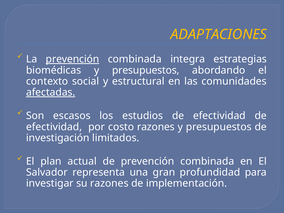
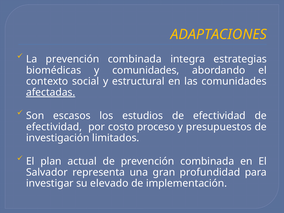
prevención at (72, 59) underline: present -> none
biomédicas y presupuestos: presupuestos -> comunidades
costo razones: razones -> proceso
su razones: razones -> elevado
